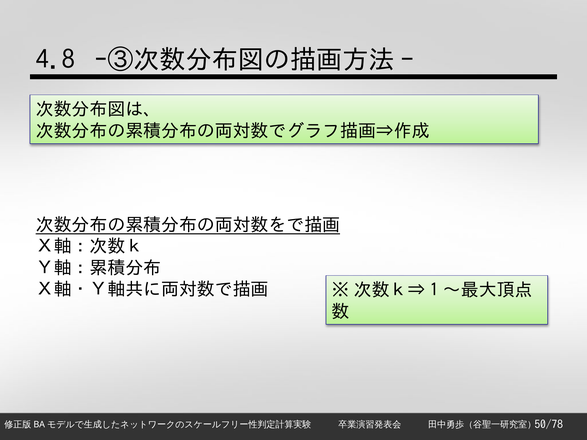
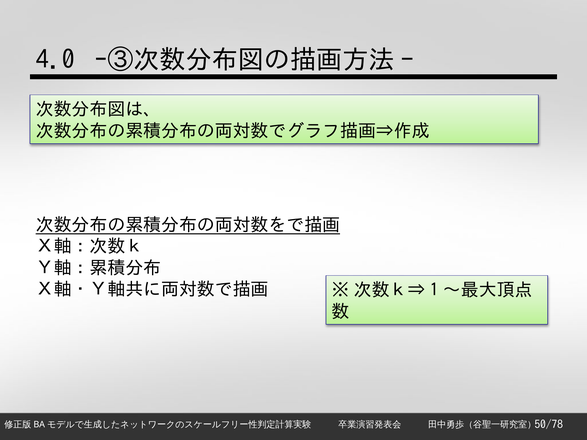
4.8: 4.8 -> 4.0
